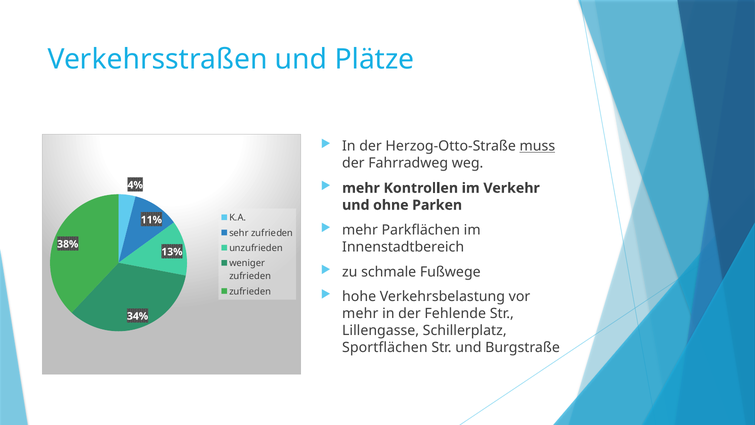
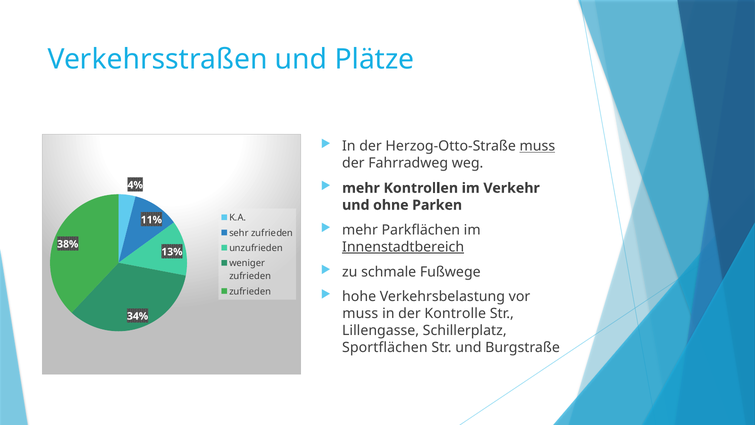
Innenstadtbereich underline: none -> present
mehr at (360, 313): mehr -> muss
Fehlende: Fehlende -> Kontrolle
